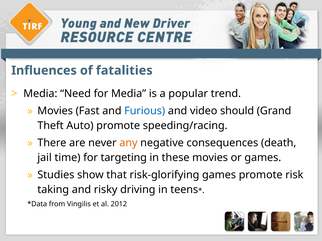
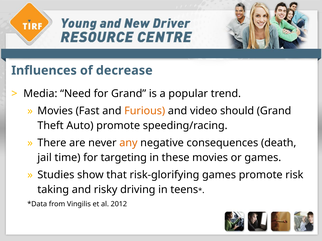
fatalities: fatalities -> decrease
for Media: Media -> Grand
Furious colour: blue -> orange
